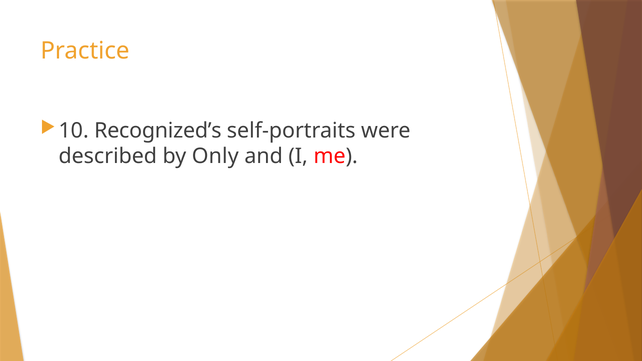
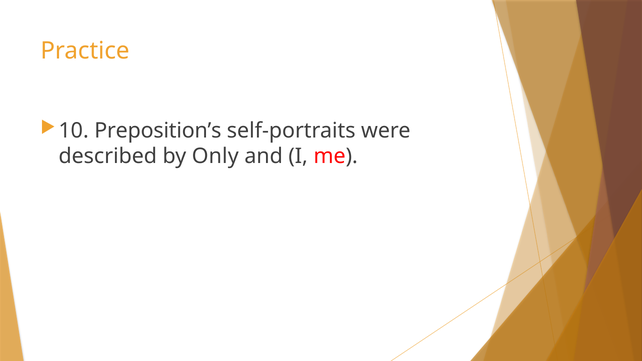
Recognized’s: Recognized’s -> Preposition’s
